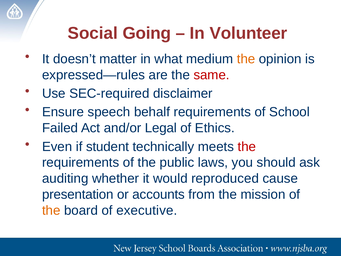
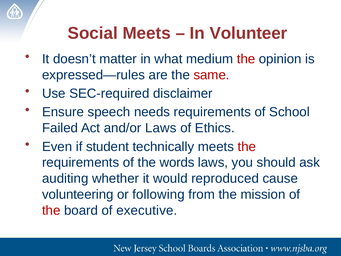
Social Going: Going -> Meets
the at (246, 59) colour: orange -> red
behalf: behalf -> needs
and/or Legal: Legal -> Laws
public: public -> words
presentation: presentation -> volunteering
accounts: accounts -> following
the at (51, 210) colour: orange -> red
